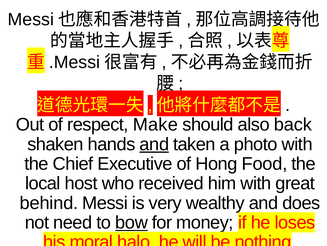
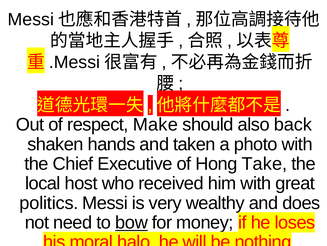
and at (154, 144) underline: present -> none
Food: Food -> Take
behind: behind -> politics
